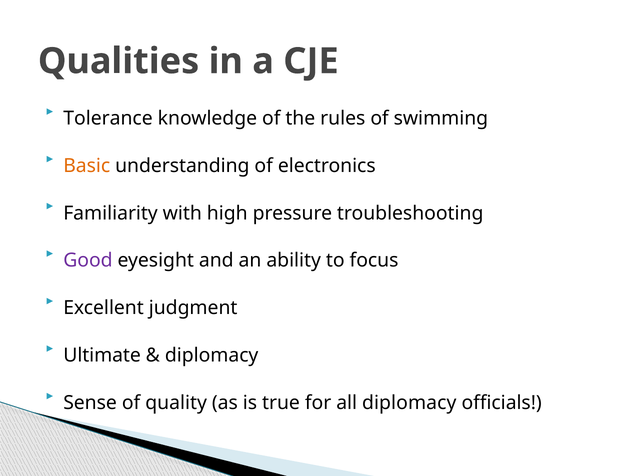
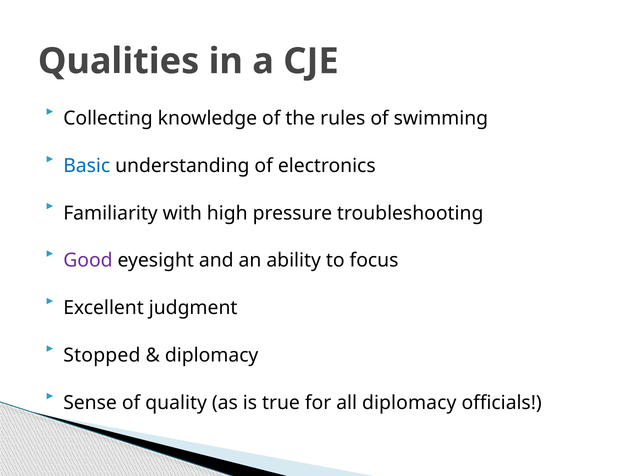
Tolerance: Tolerance -> Collecting
Basic colour: orange -> blue
Ultimate: Ultimate -> Stopped
